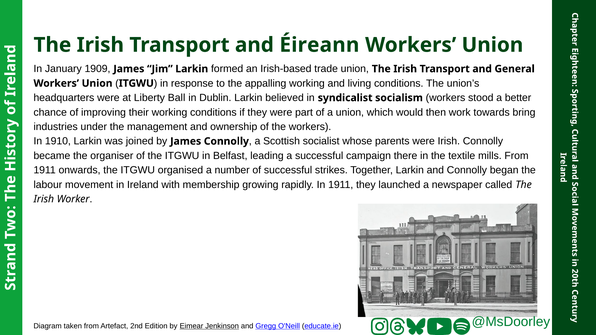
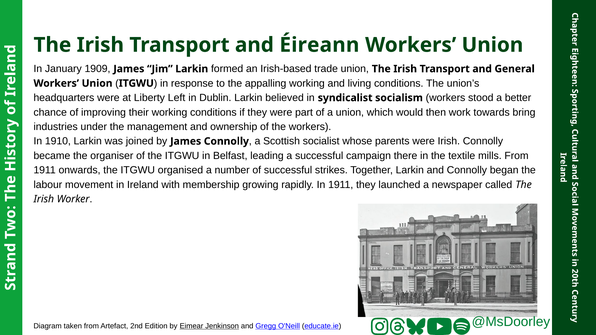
Ball: Ball -> Left
